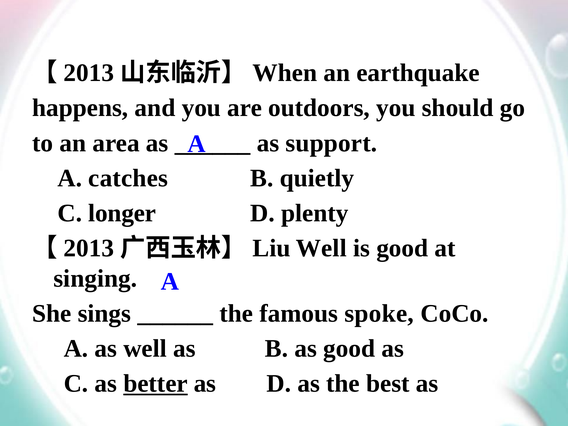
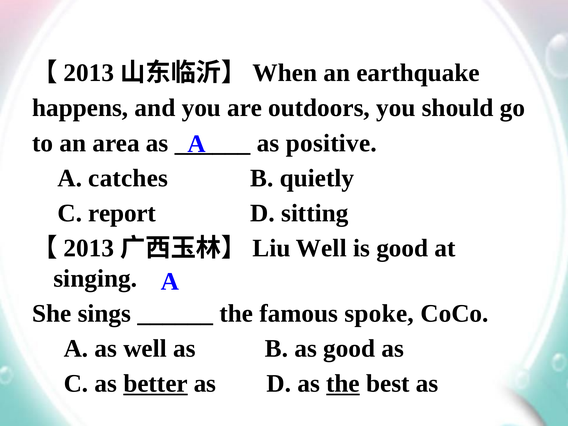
support: support -> positive
longer: longer -> report
plenty: plenty -> sitting
the at (343, 384) underline: none -> present
